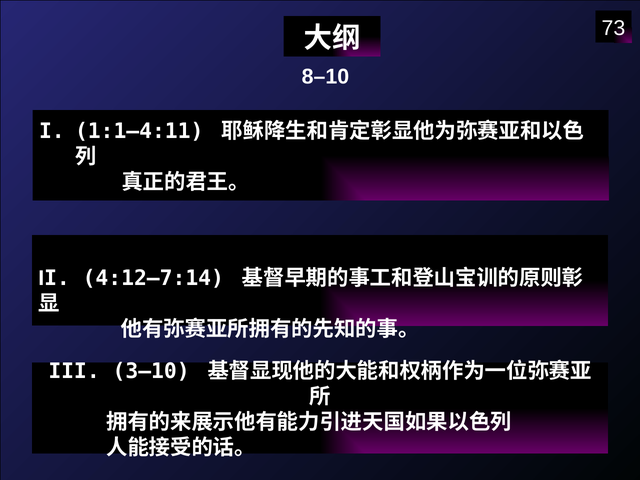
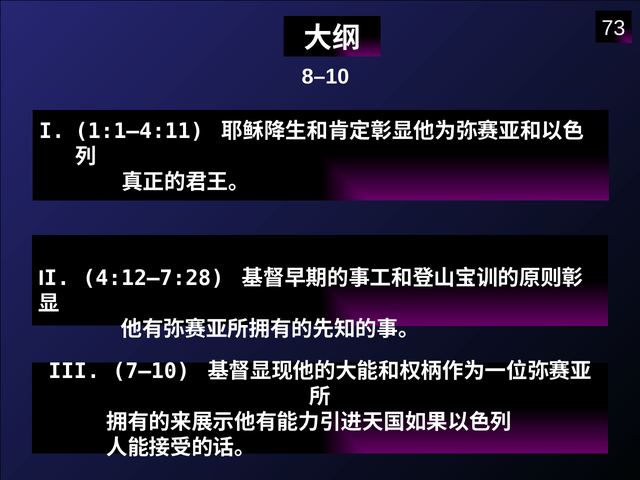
4:12—7:14: 4:12—7:14 -> 4:12—7:28
3—10: 3—10 -> 7—10
